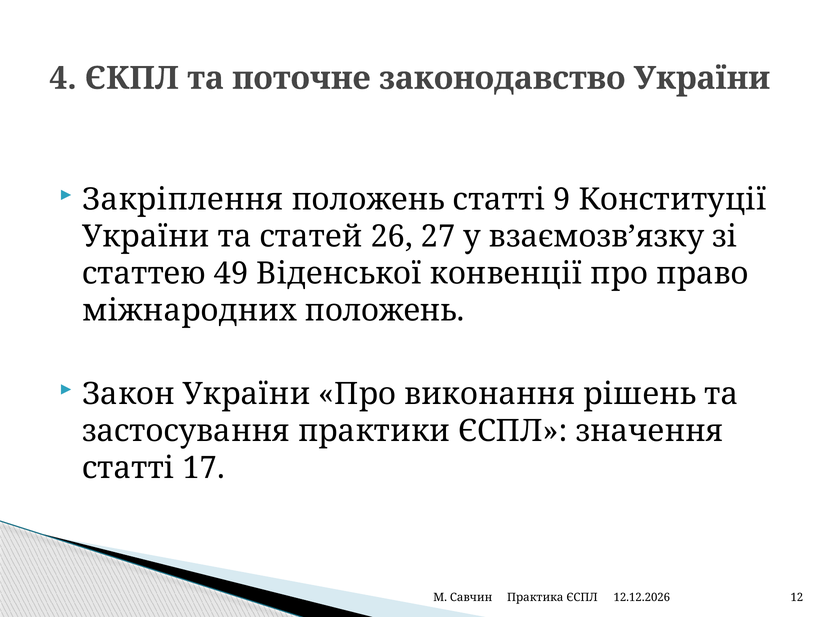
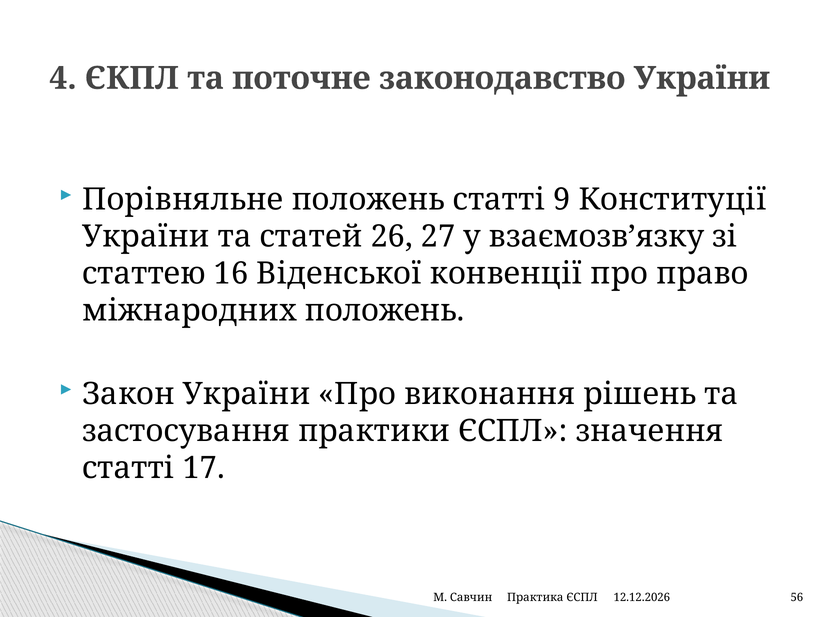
Закріплення: Закріплення -> Порівняльне
49: 49 -> 16
12: 12 -> 56
